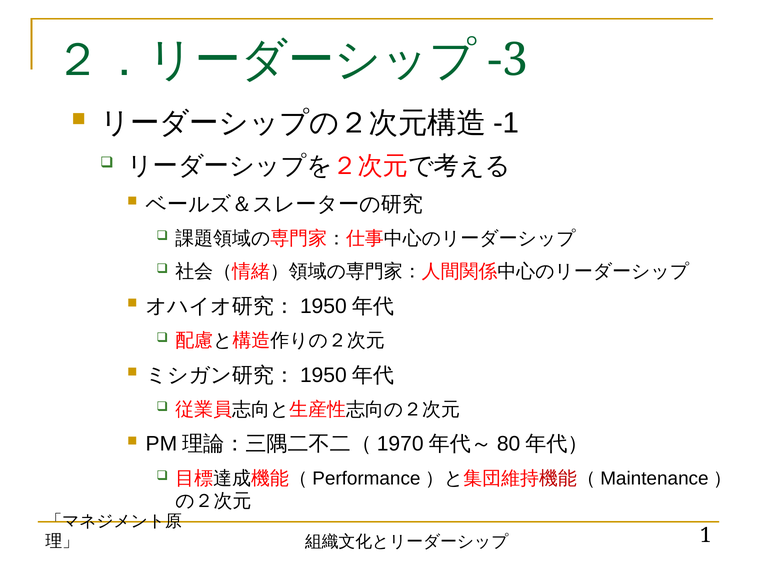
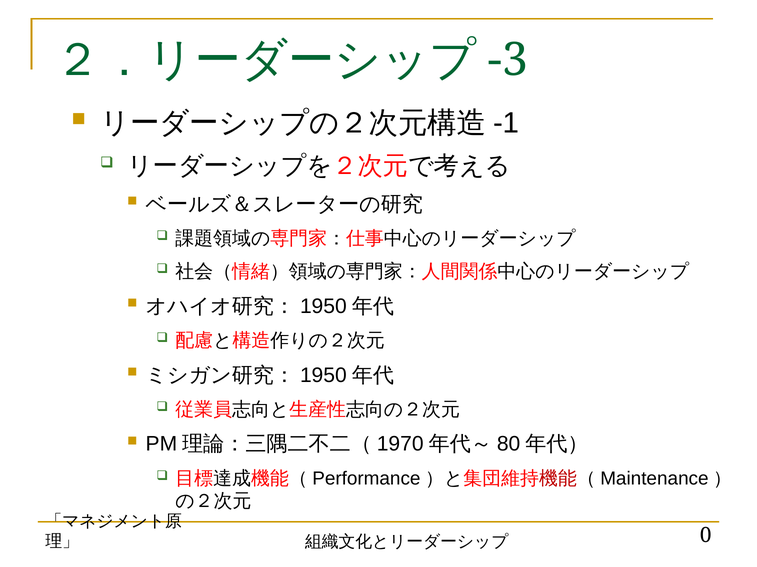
1: 1 -> 0
